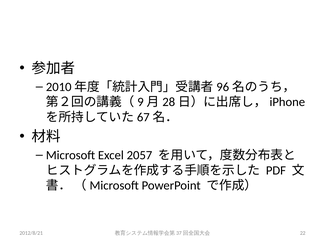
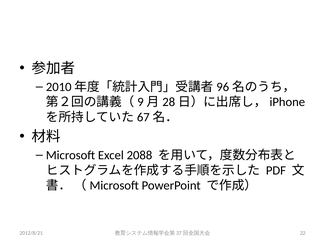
2057: 2057 -> 2088
